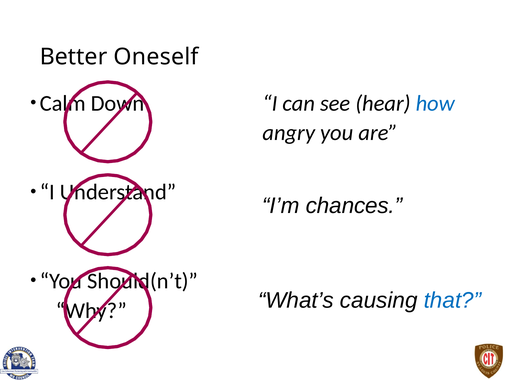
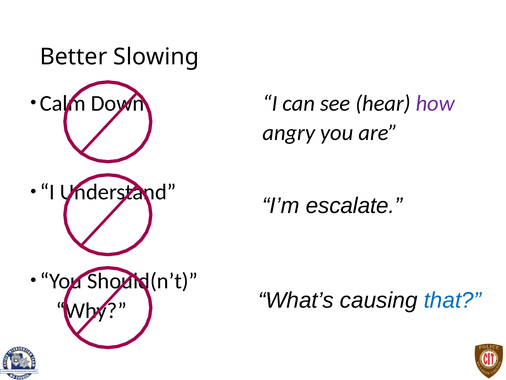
Oneself: Oneself -> Slowing
how colour: blue -> purple
chances: chances -> escalate
